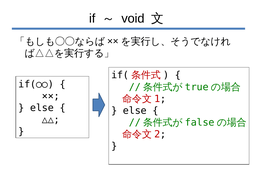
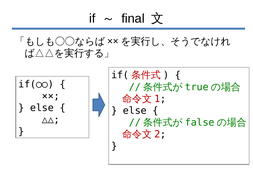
void: void -> final
